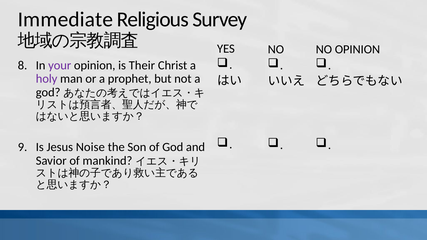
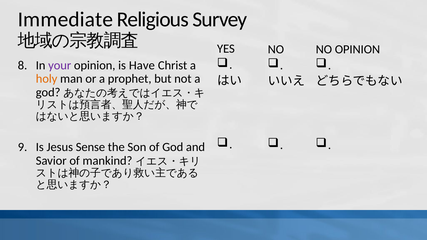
Their: Their -> Have
holy colour: purple -> orange
Noise: Noise -> Sense
